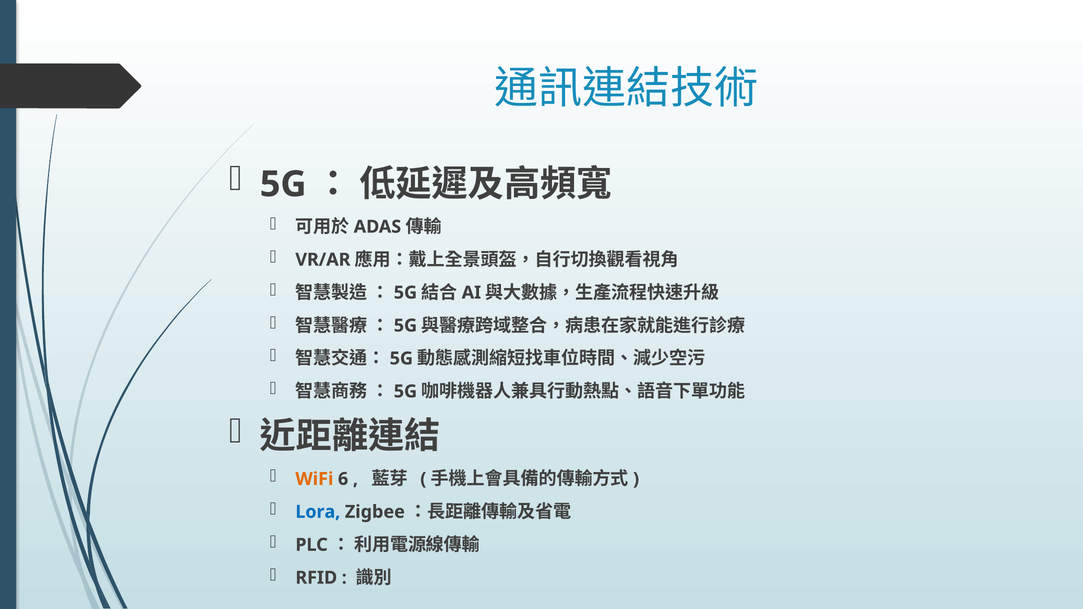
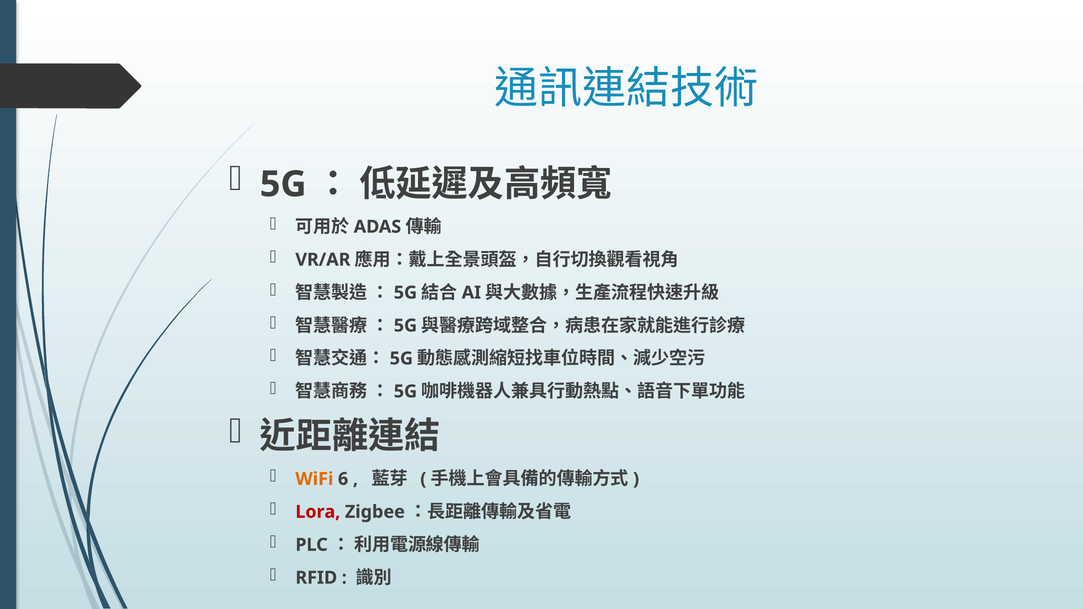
Lora colour: blue -> red
